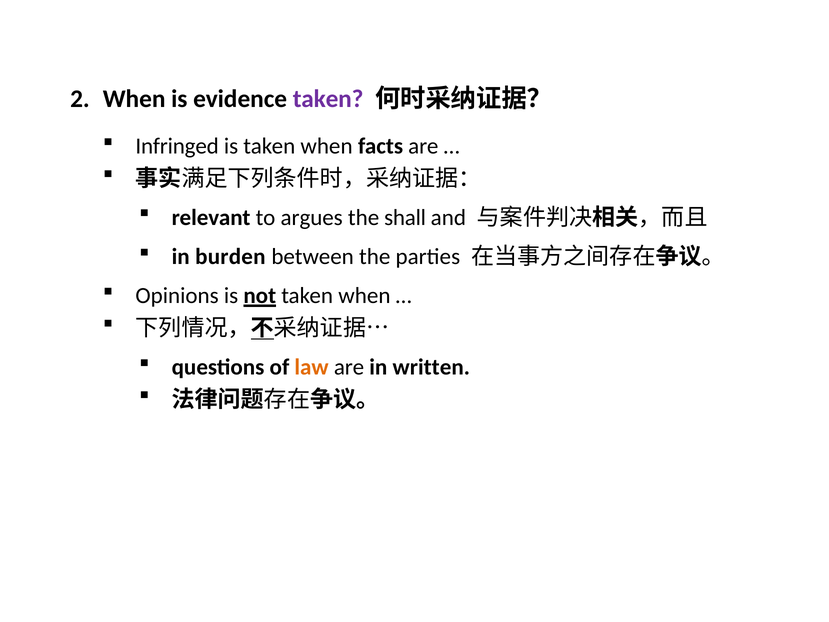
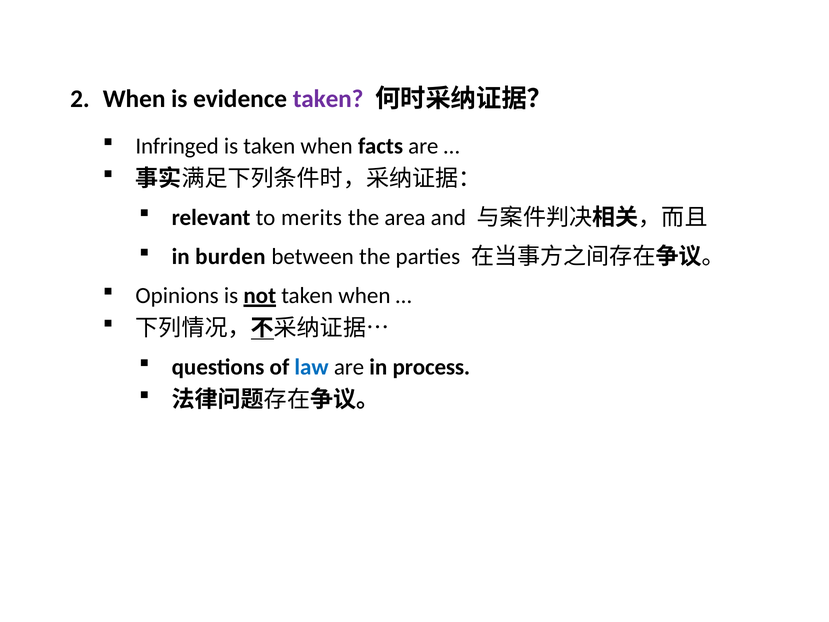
argues: argues -> merits
shall: shall -> area
law colour: orange -> blue
written: written -> process
